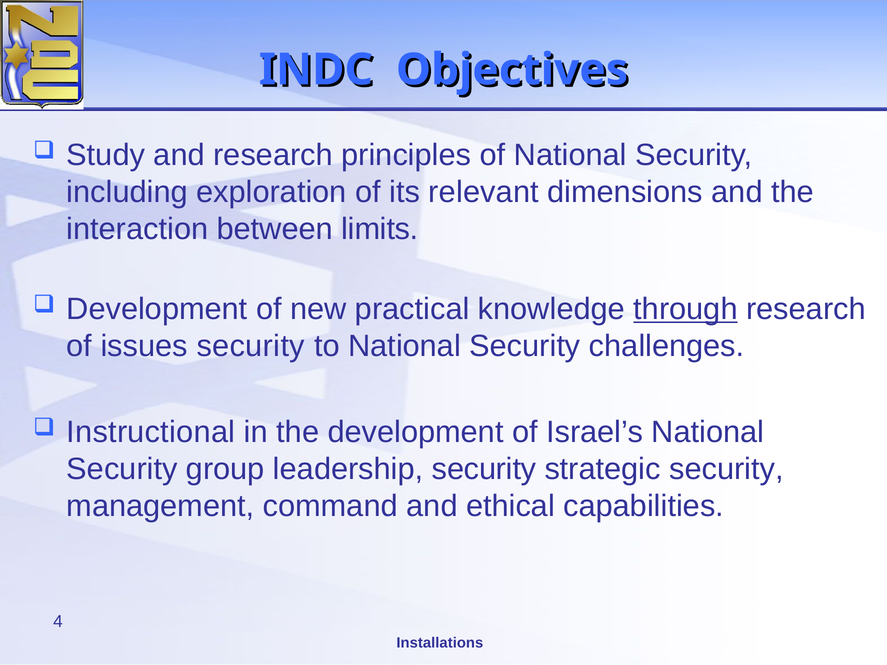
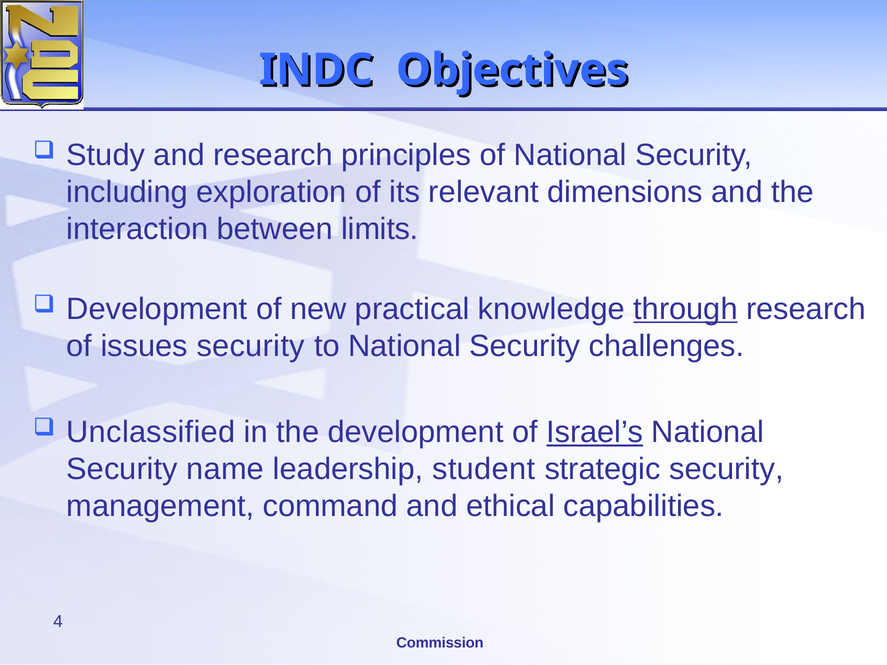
Instructional: Instructional -> Unclassified
Israel’s underline: none -> present
group: group -> name
leadership security: security -> student
Installations: Installations -> Commission
